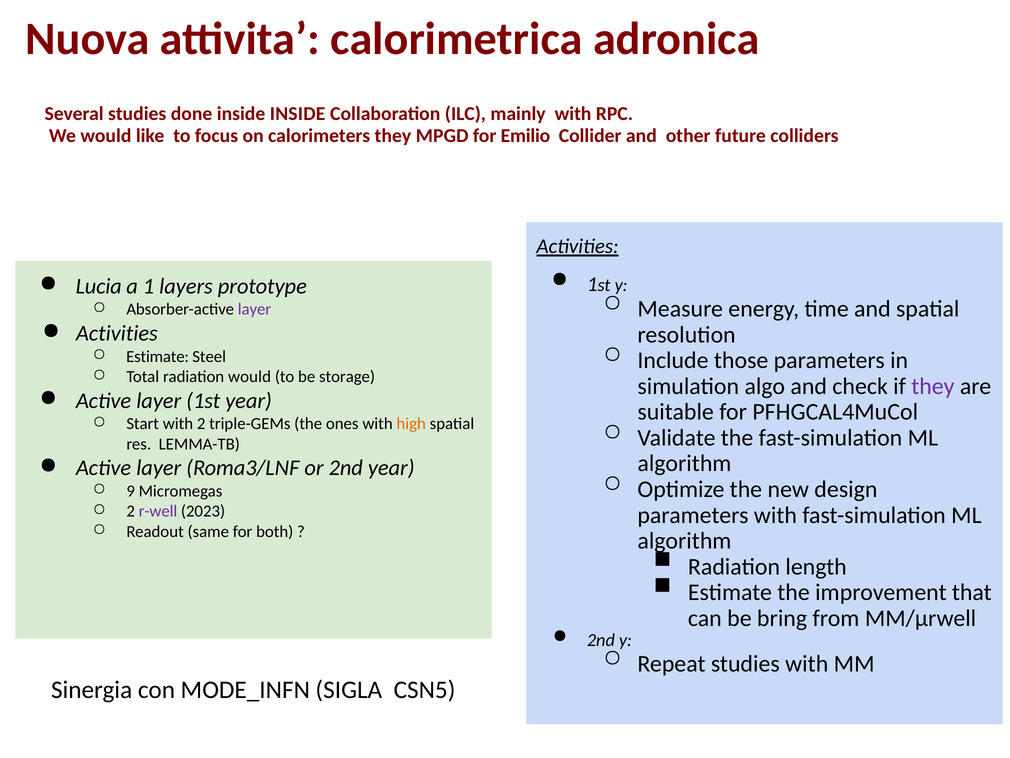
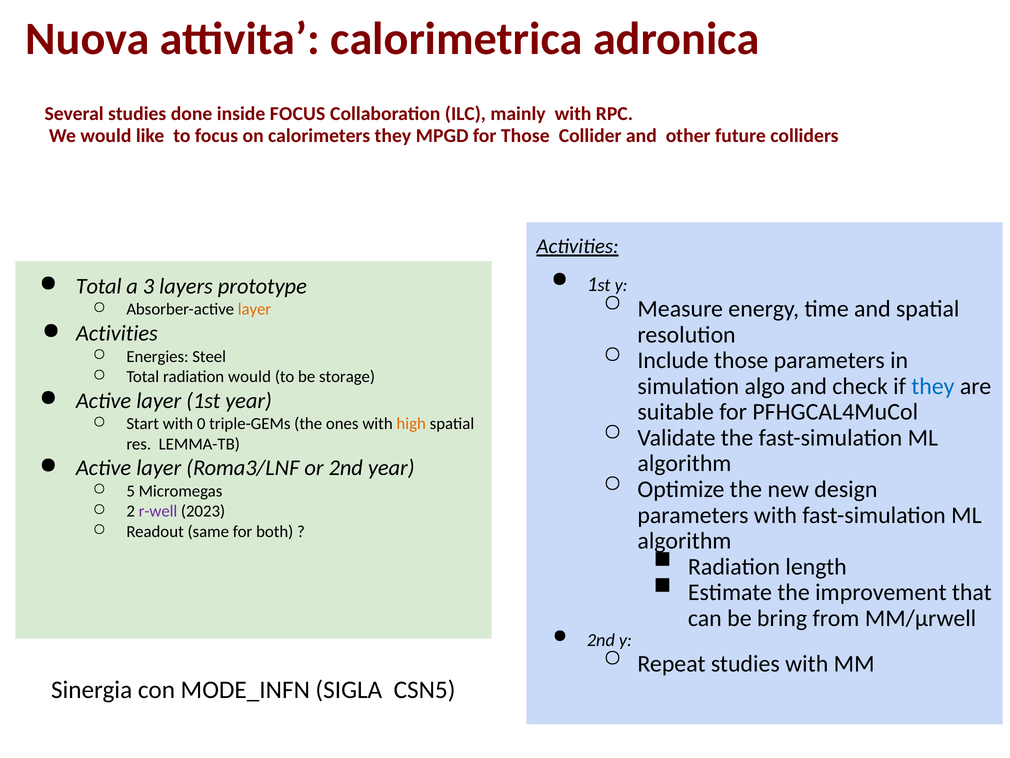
inside INSIDE: INSIDE -> FOCUS
for Emilio: Emilio -> Those
Lucia at (99, 286): Lucia -> Total
1: 1 -> 3
layer at (255, 309) colour: purple -> orange
Estimate at (158, 356): Estimate -> Energies
they at (933, 386) colour: purple -> blue
with 2: 2 -> 0
9: 9 -> 5
